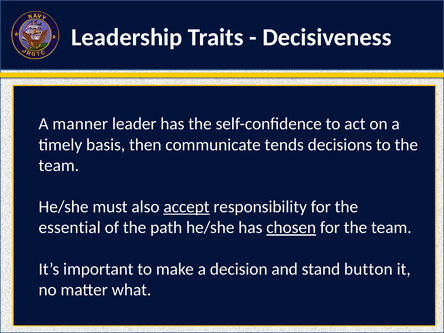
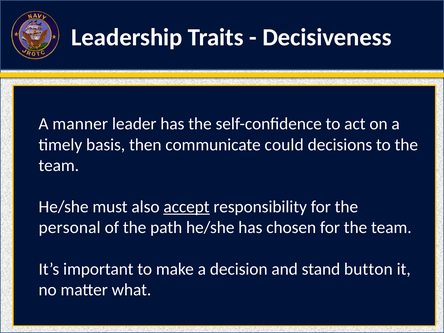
tends: tends -> could
essential: essential -> personal
chosen underline: present -> none
